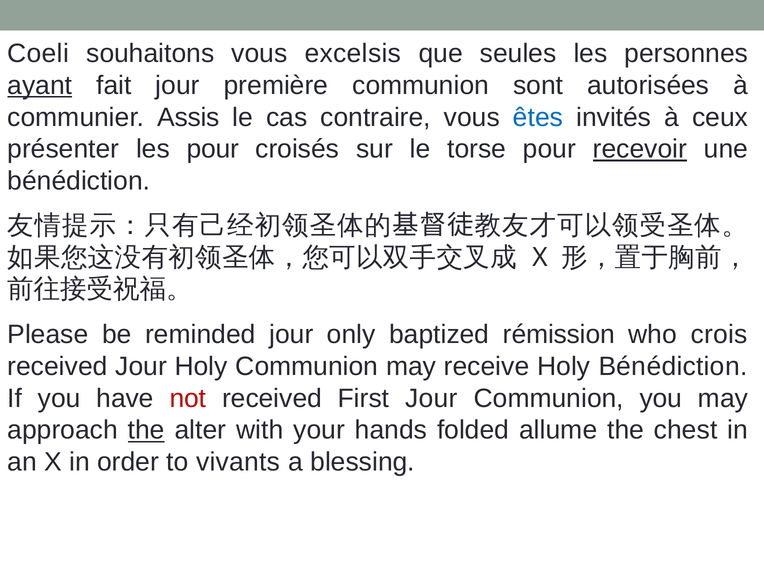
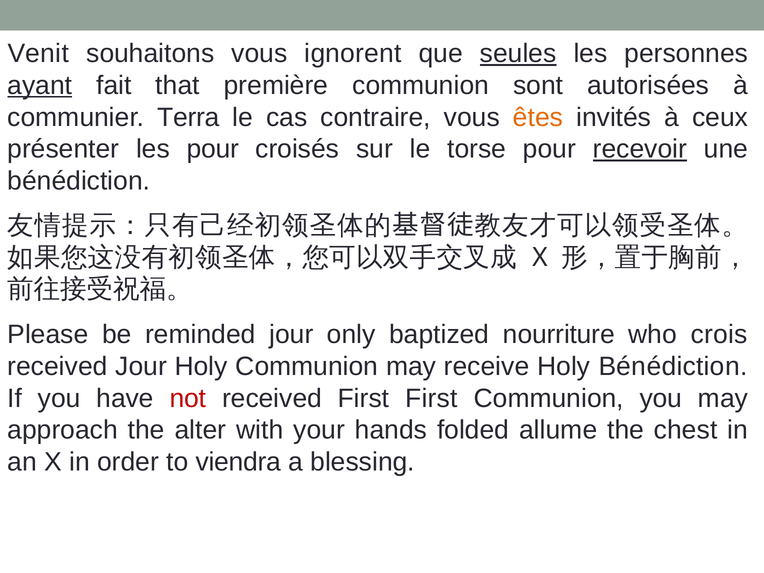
Coeli: Coeli -> Venit
excelsis: excelsis -> ignorent
seules underline: none -> present
fait jour: jour -> that
Assis: Assis -> Terra
êtes colour: blue -> orange
rémission: rémission -> nourriture
First Jour: Jour -> First
the at (146, 430) underline: present -> none
vivants: vivants -> viendra
